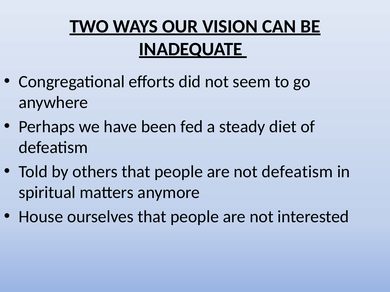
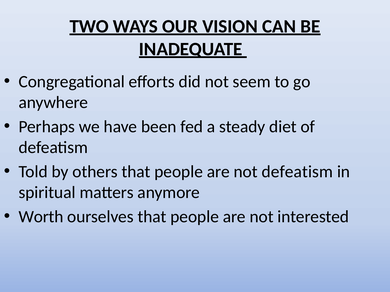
House: House -> Worth
